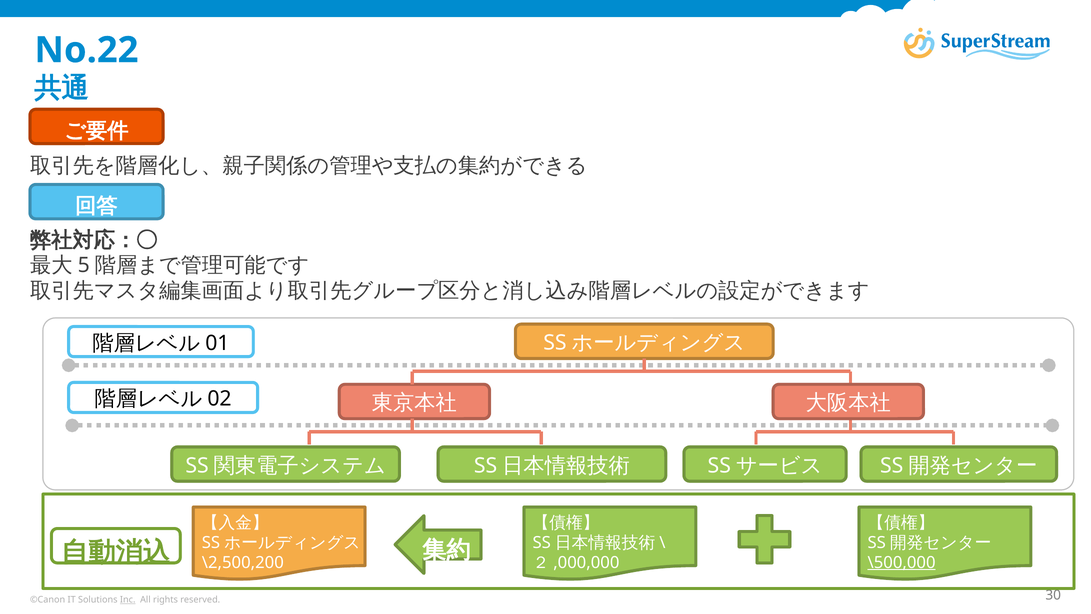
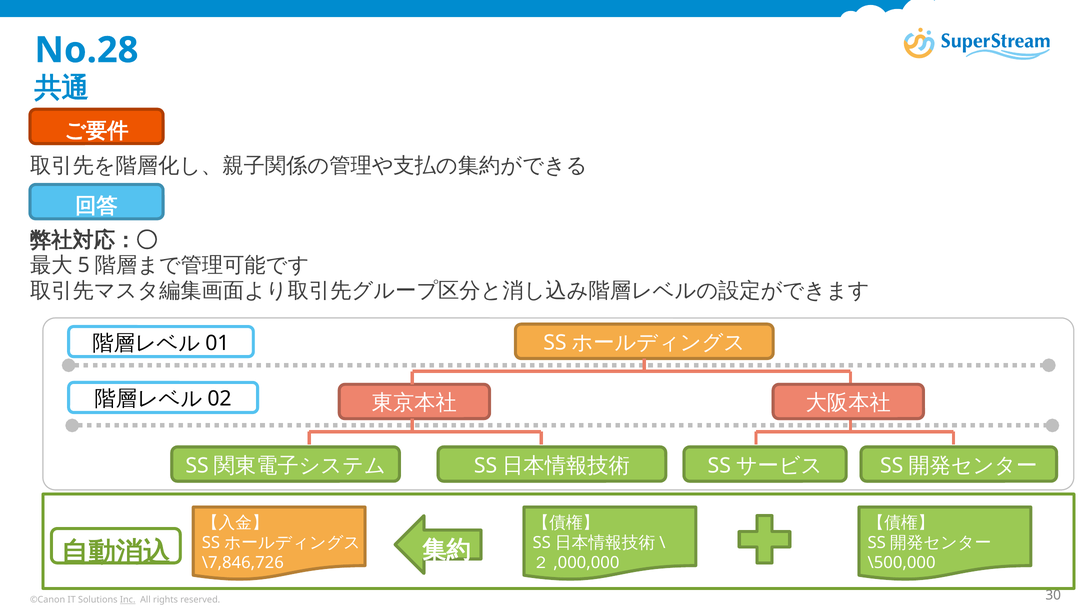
No.22: No.22 -> No.28
\2,500,200: \2,500,200 -> \7,846,726
\500,000 underline: present -> none
